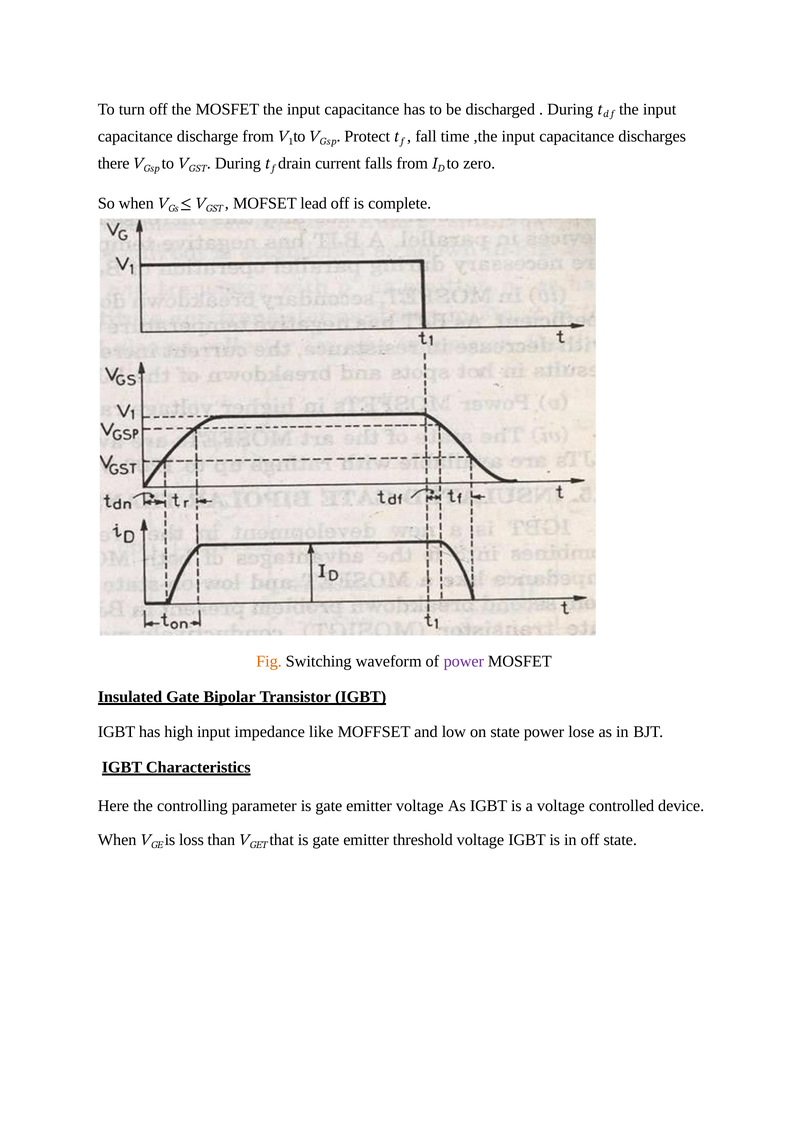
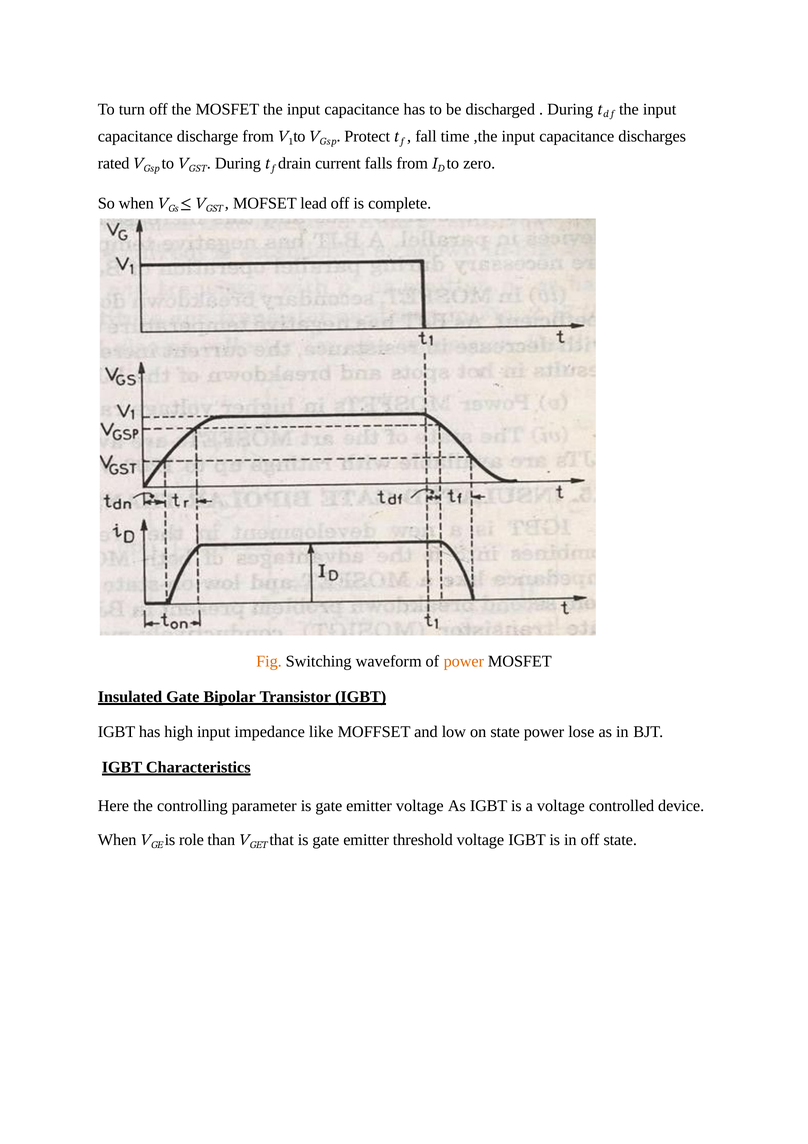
there: there -> rated
power at (464, 661) colour: purple -> orange
loss: loss -> role
